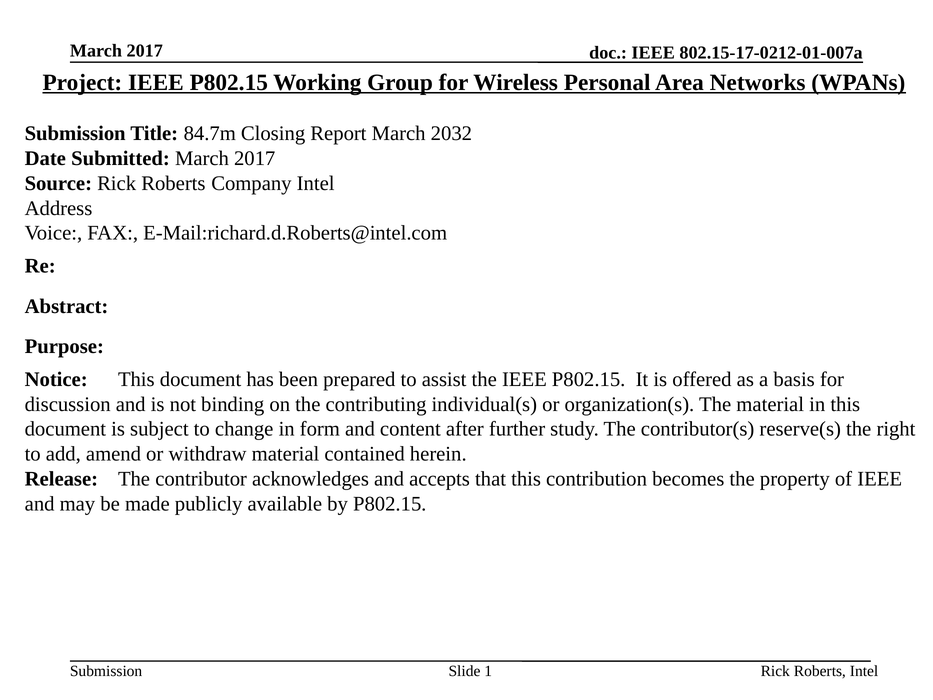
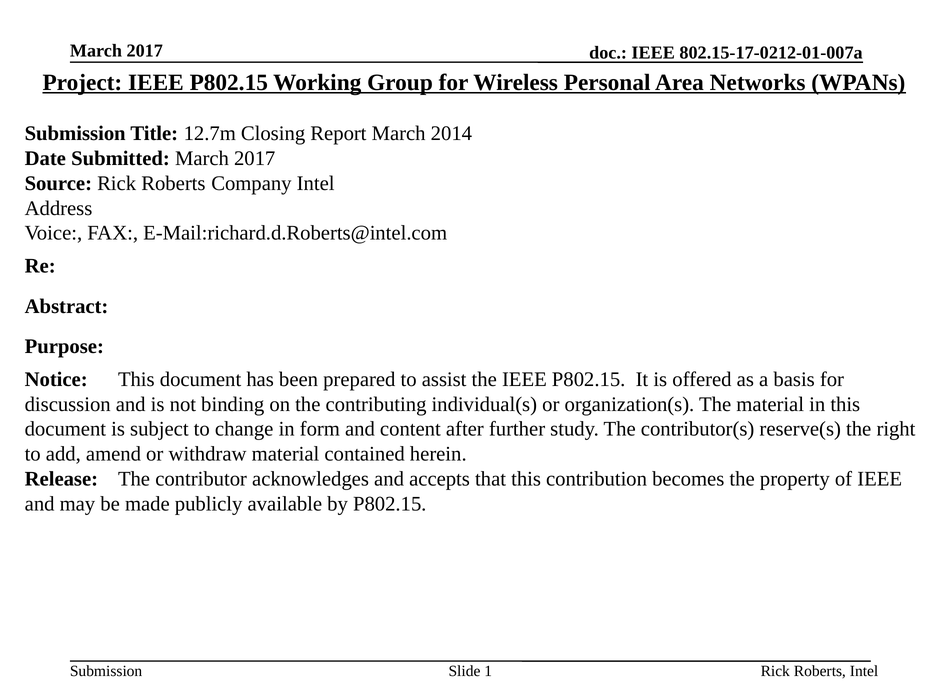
84.7m: 84.7m -> 12.7m
2032: 2032 -> 2014
